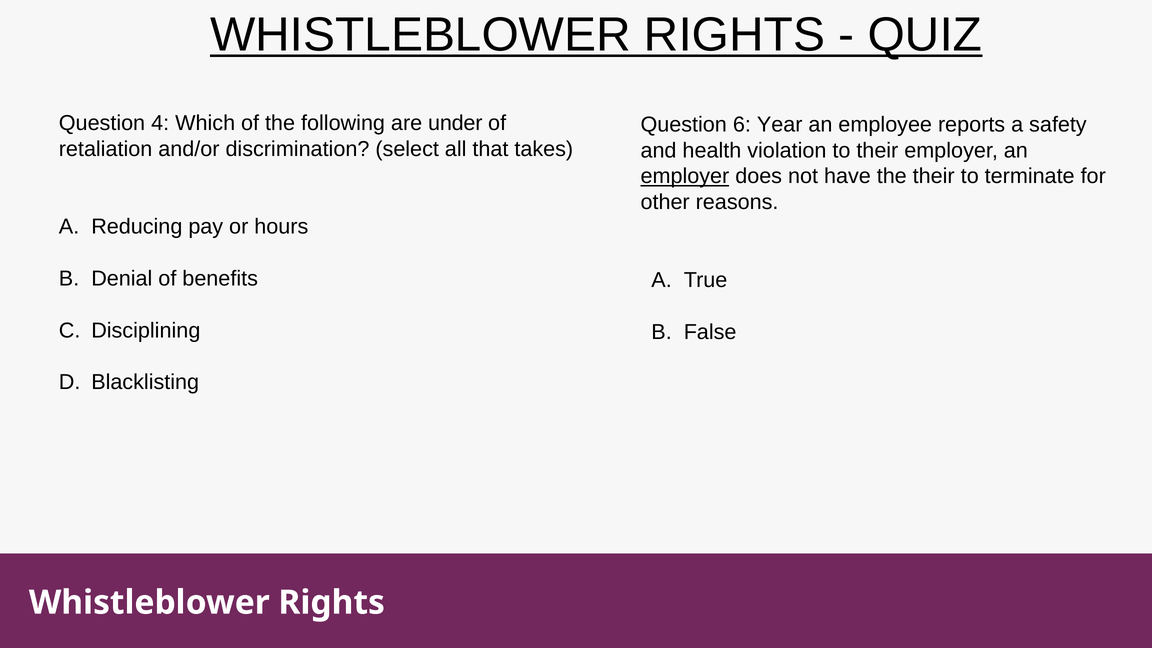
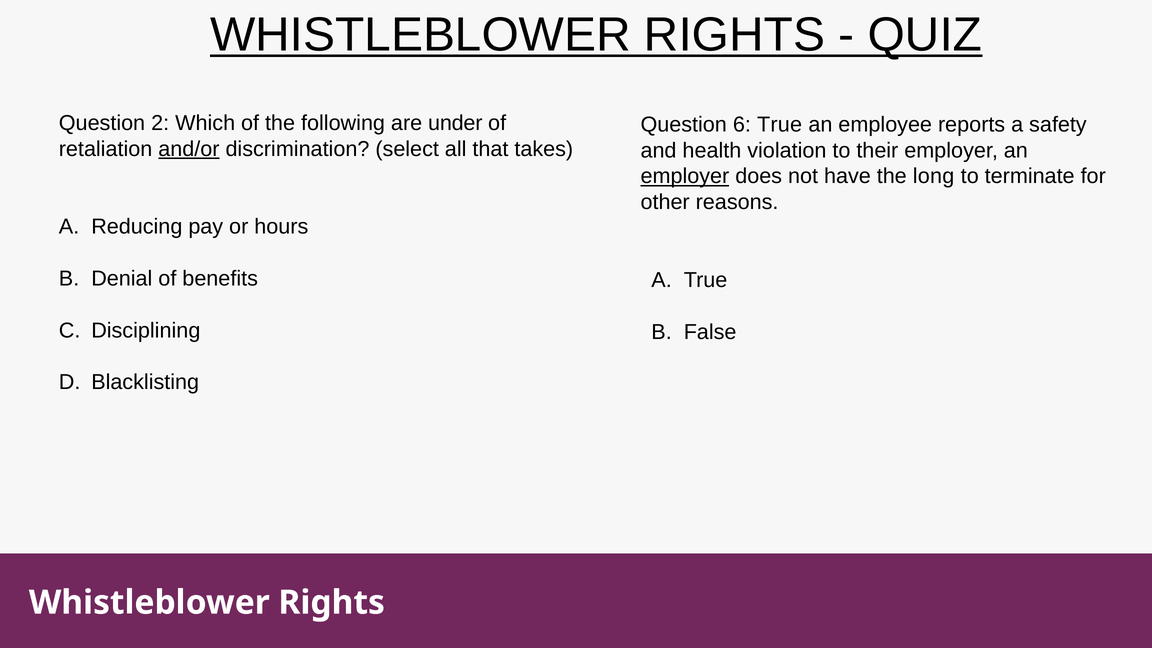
4: 4 -> 2
6 Year: Year -> True
and/or underline: none -> present
the their: their -> long
